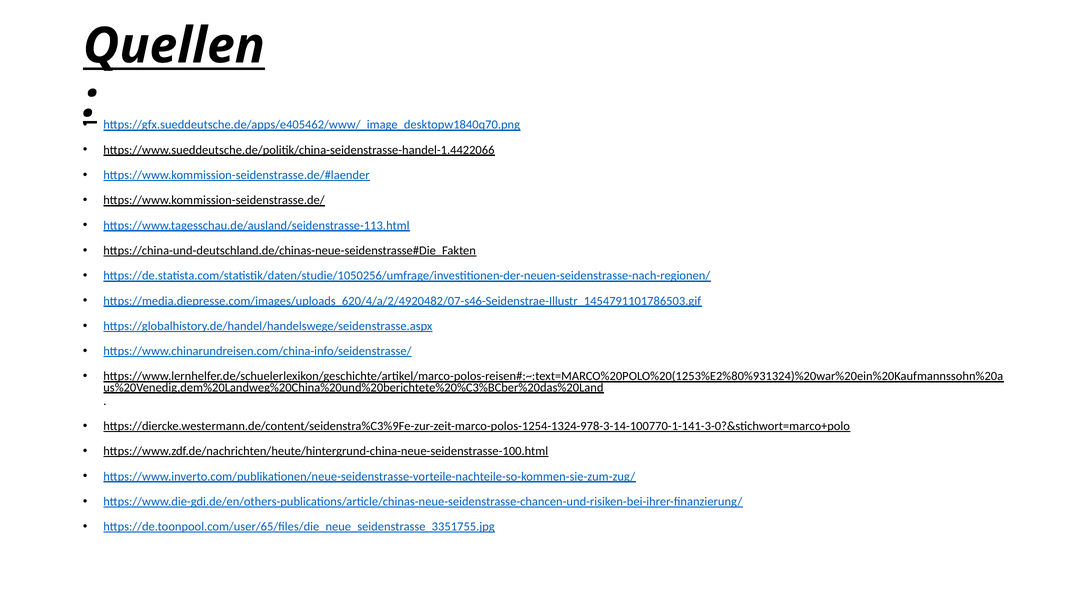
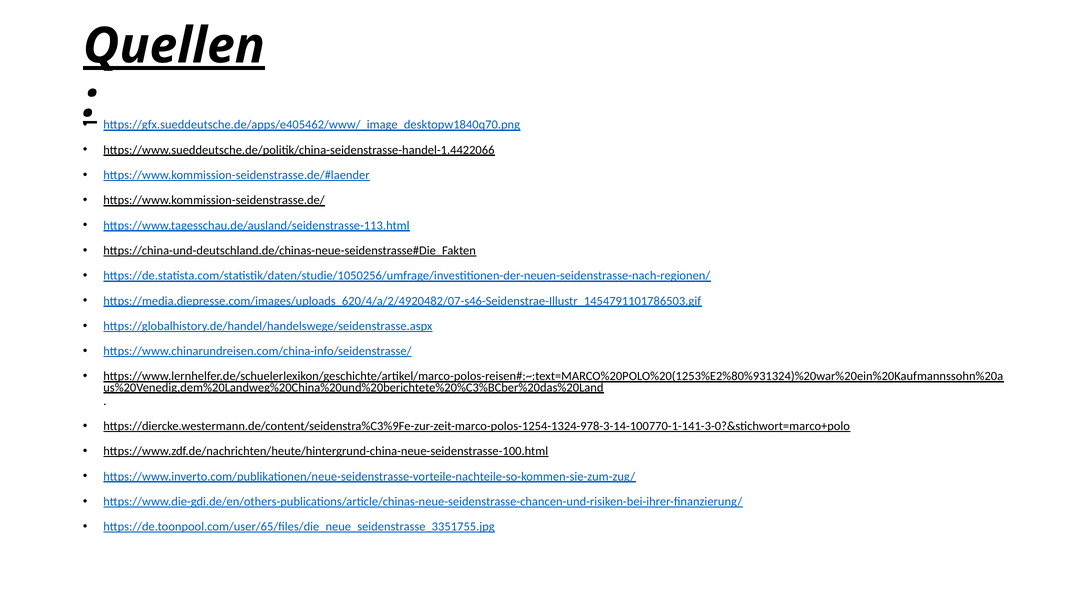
Quellen underline: none -> present
